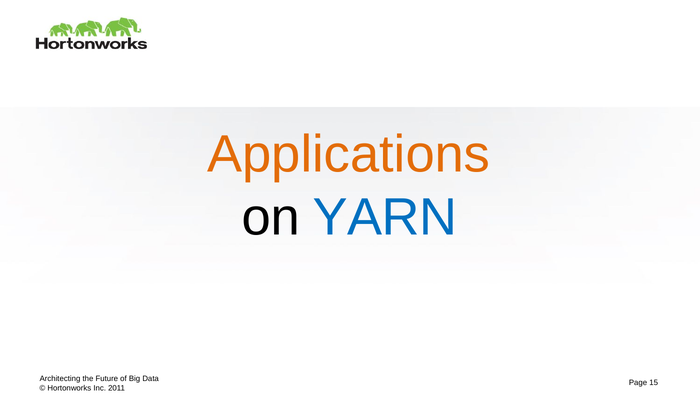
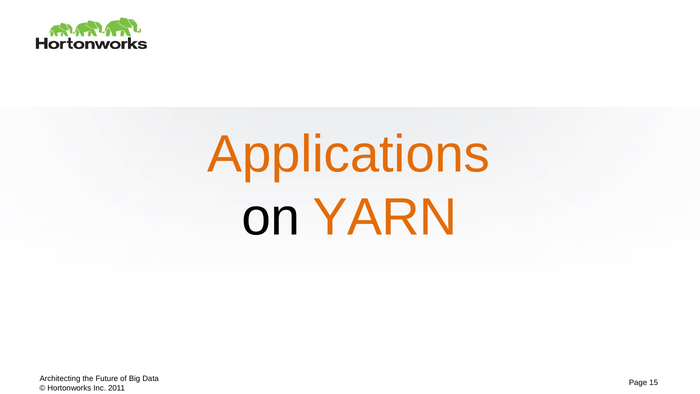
YARN colour: blue -> orange
